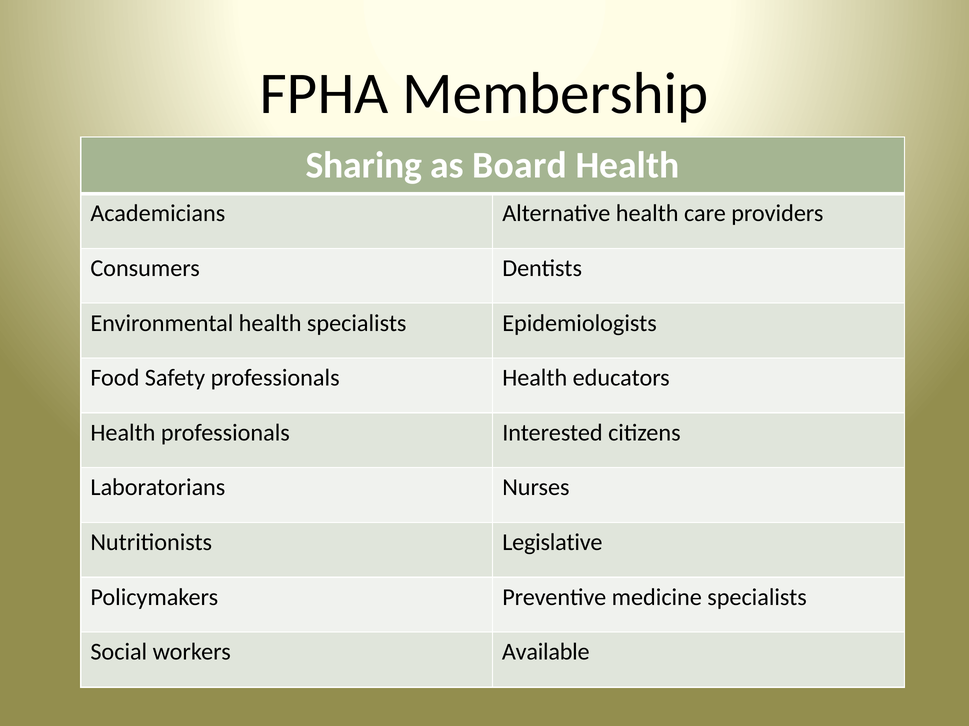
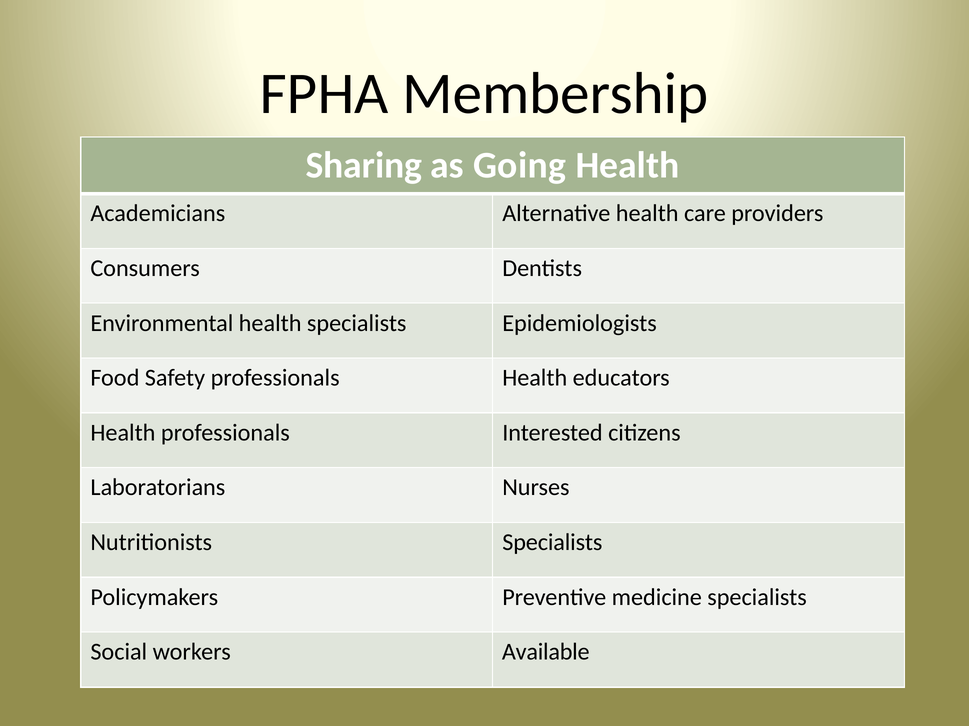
Board: Board -> Going
Nutritionists Legislative: Legislative -> Specialists
